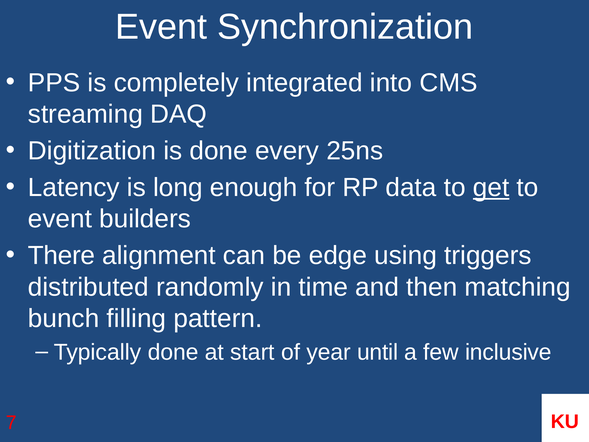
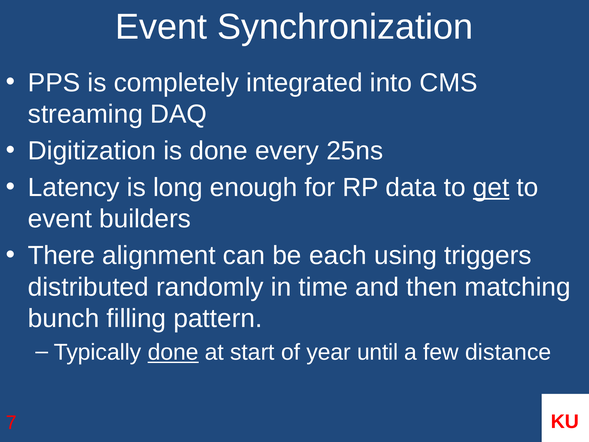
edge: edge -> each
done at (173, 352) underline: none -> present
inclusive: inclusive -> distance
